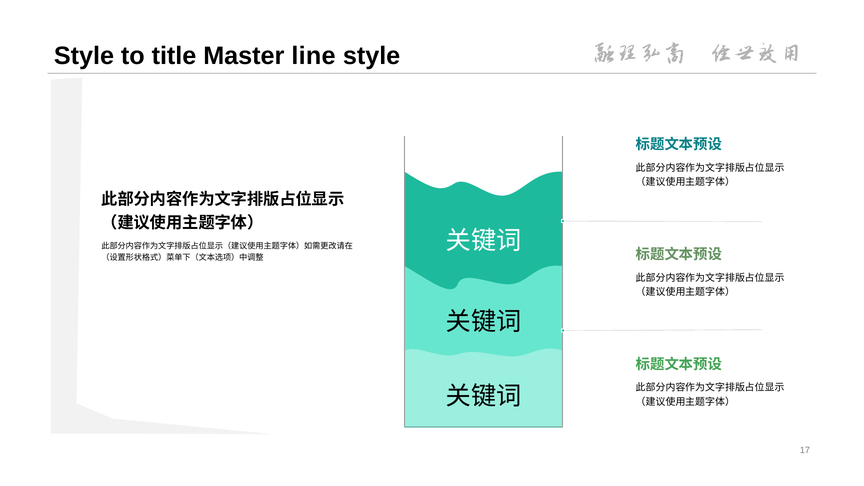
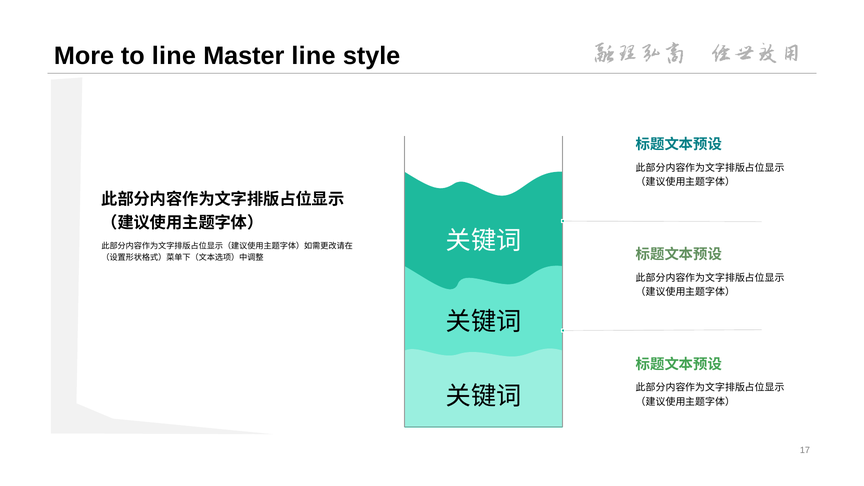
Style at (84, 56): Style -> More
to title: title -> line
